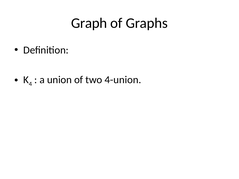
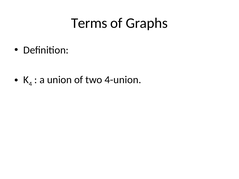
Graph: Graph -> Terms
